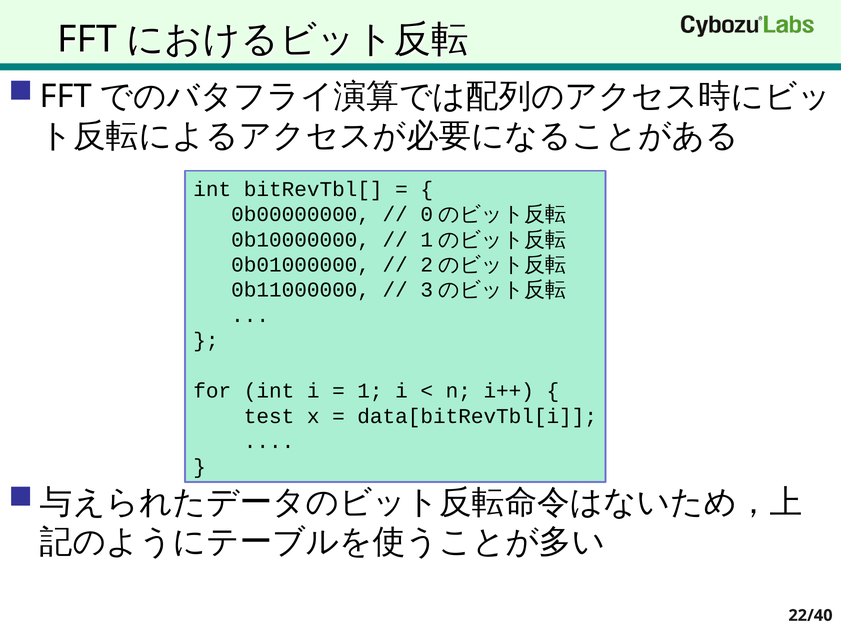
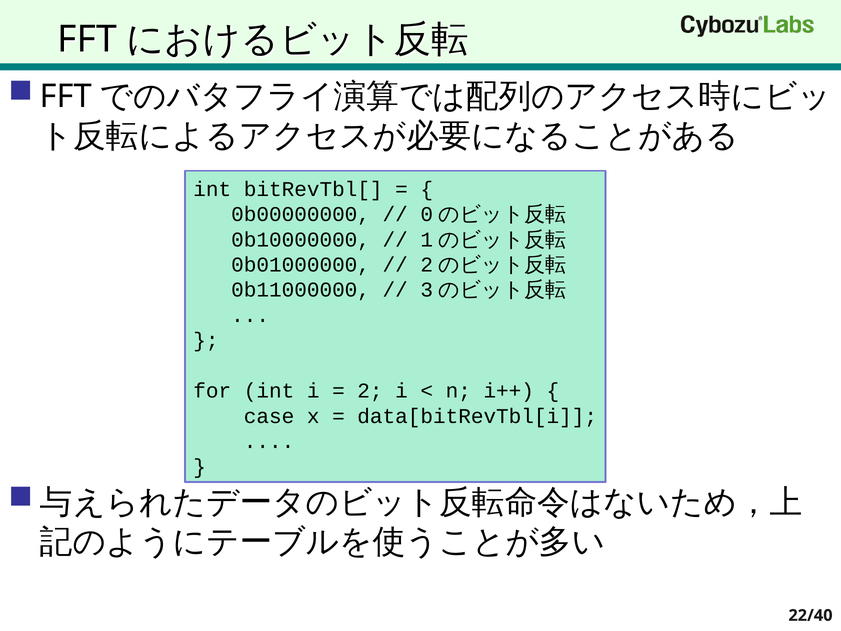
1: 1 -> 2
test: test -> case
